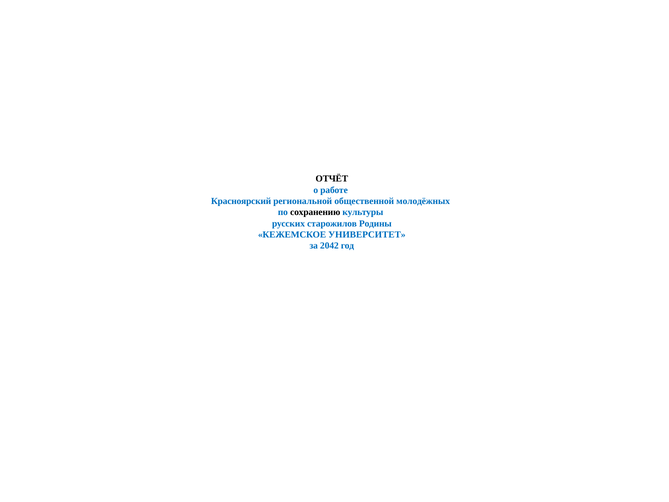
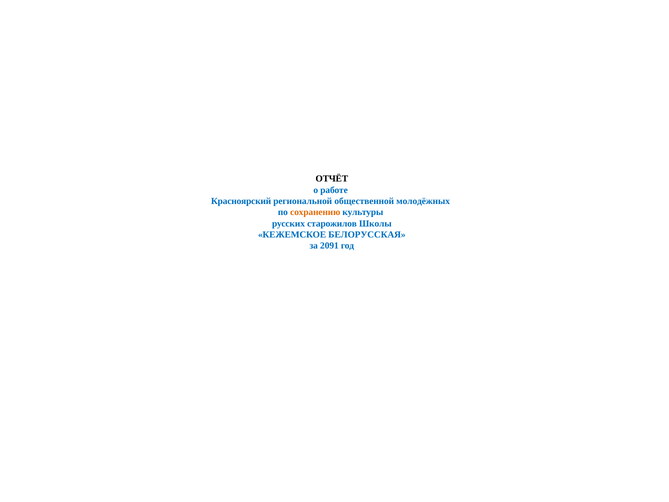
сохранению colour: black -> orange
Родины: Родины -> Школы
УНИВЕРСИТЕТ: УНИВЕРСИТЕТ -> БЕЛОРУССКАЯ
2042: 2042 -> 2091
